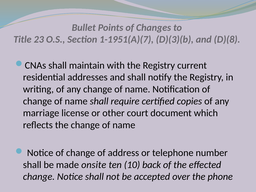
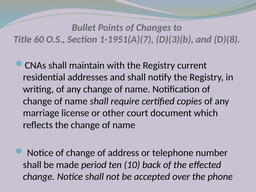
23: 23 -> 60
onsite: onsite -> period
